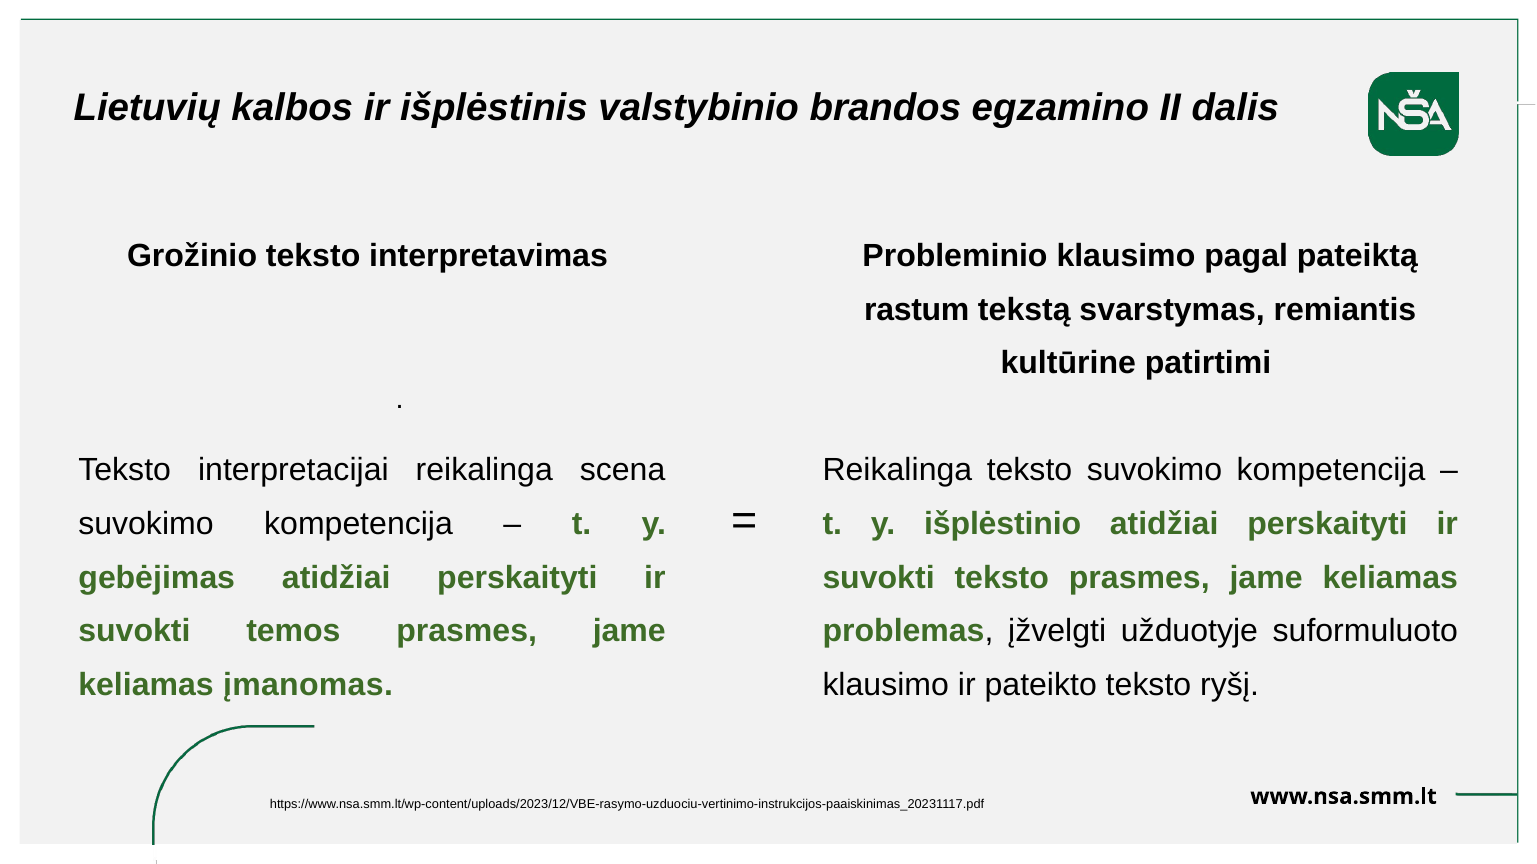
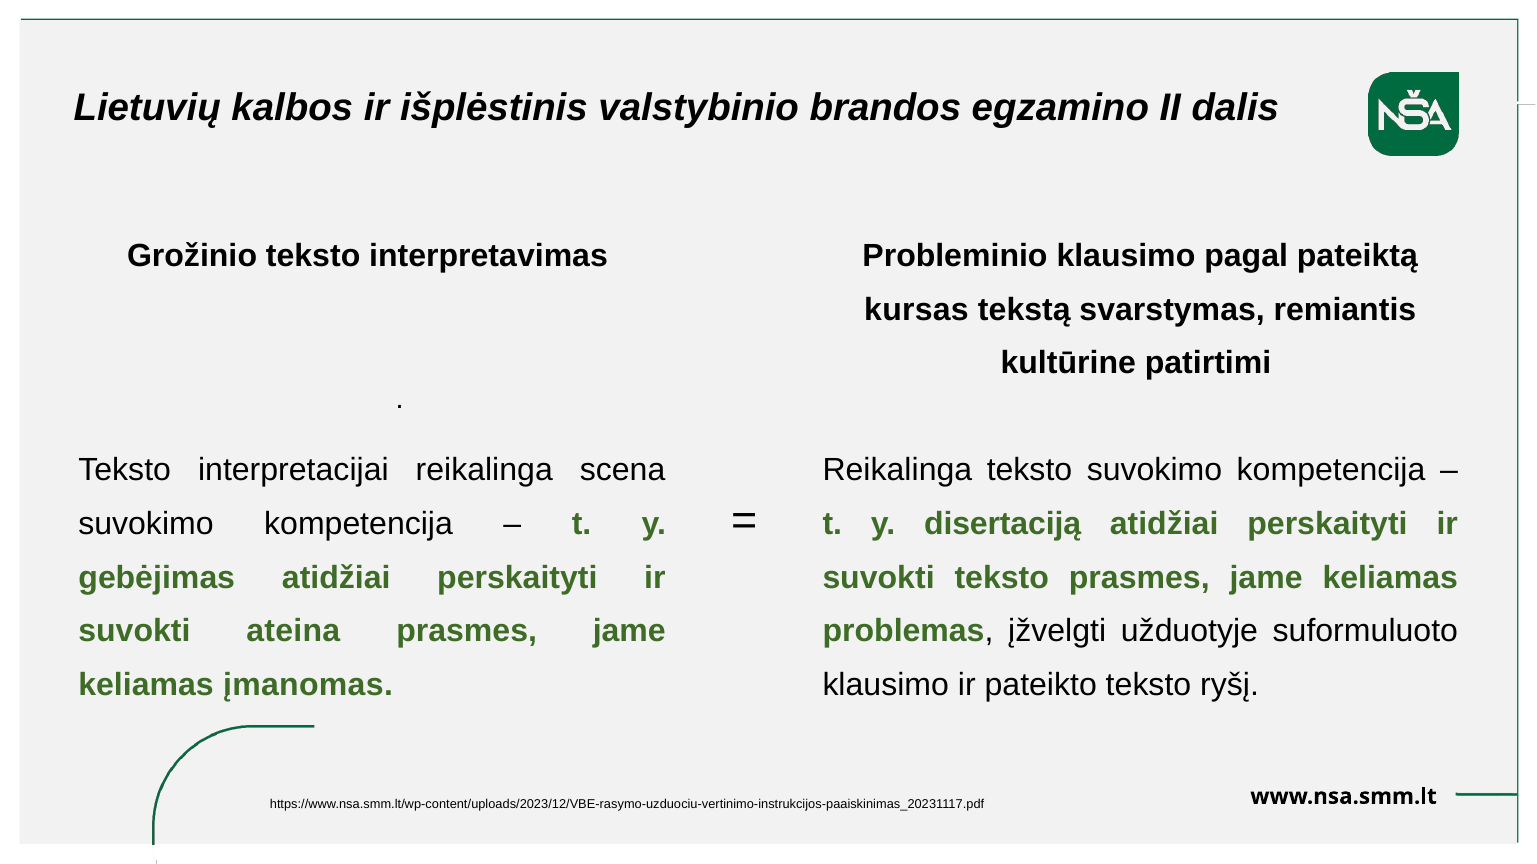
rastum: rastum -> kursas
išplėstinio: išplėstinio -> disertaciją
temos: temos -> ateina
